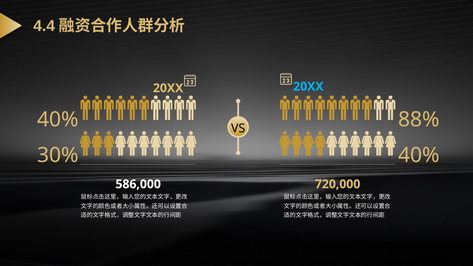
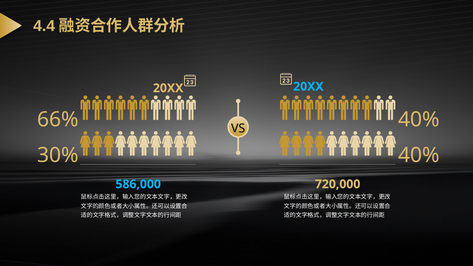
40% at (58, 120): 40% -> 66%
88% at (419, 120): 88% -> 40%
586,000 colour: white -> light blue
